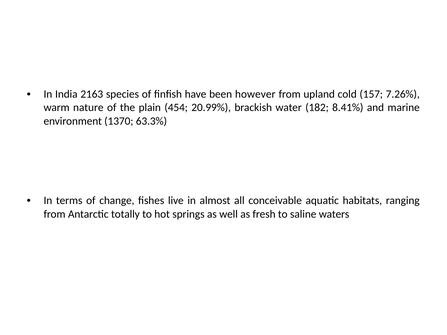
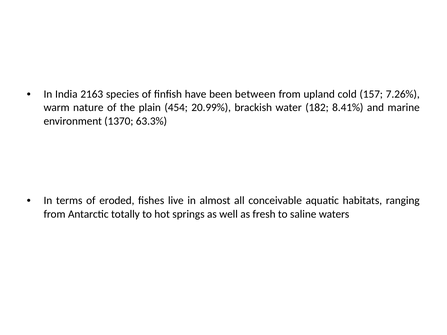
however: however -> between
change: change -> eroded
